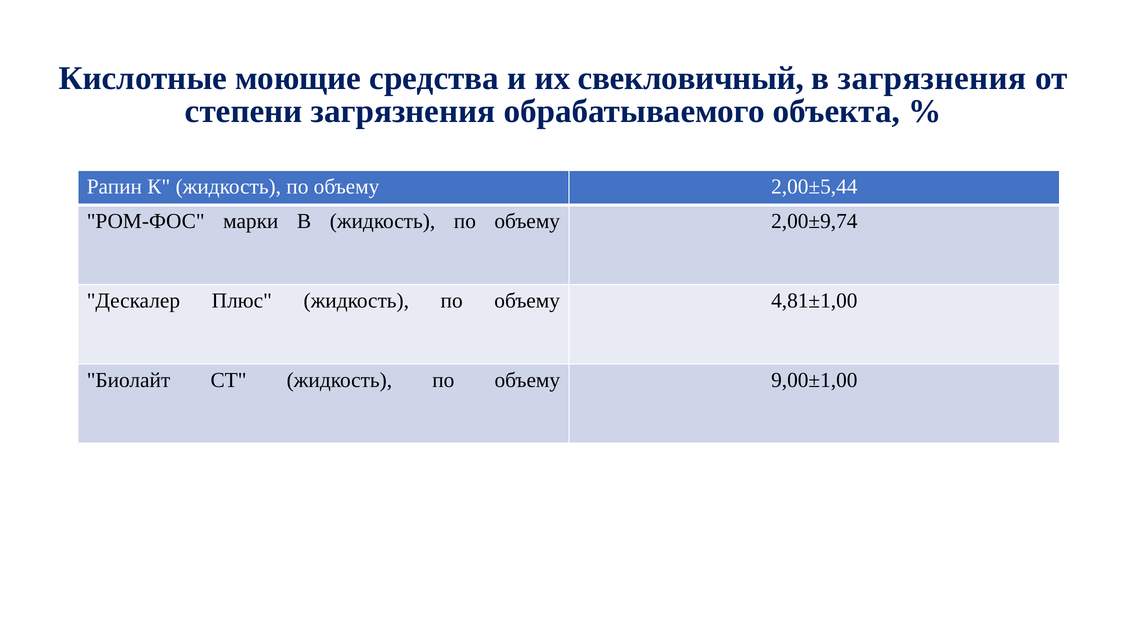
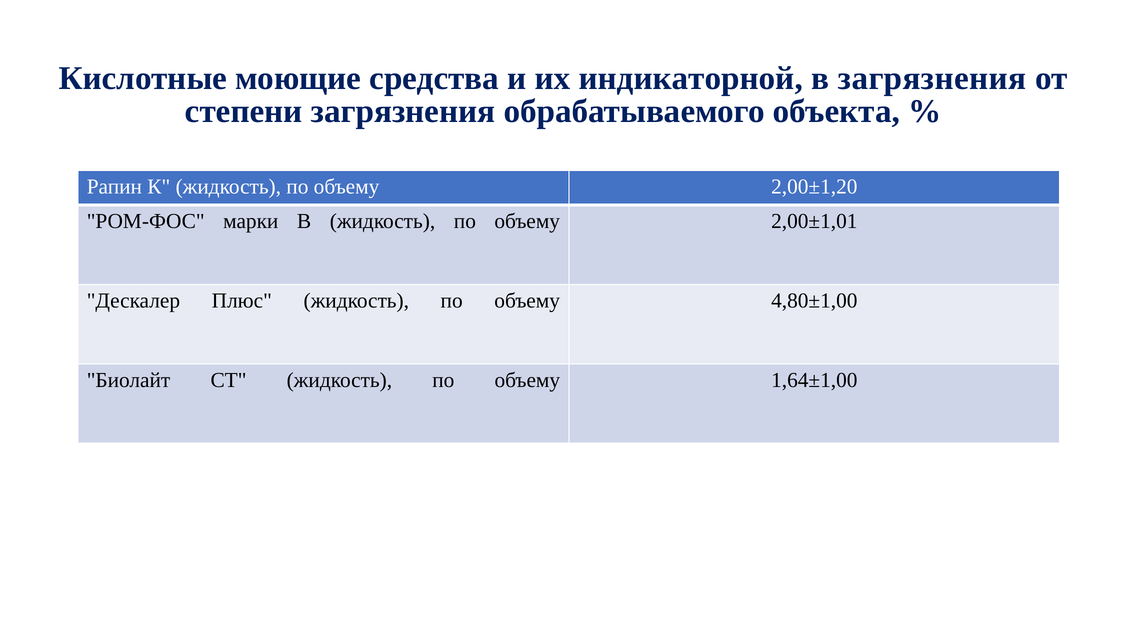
свекловичный: свекловичный -> индикаторной
2,00±5,44: 2,00±5,44 -> 2,00±1,20
2,00±9,74: 2,00±9,74 -> 2,00±1,01
4,81±1,00: 4,81±1,00 -> 4,80±1,00
9,00±1,00: 9,00±1,00 -> 1,64±1,00
